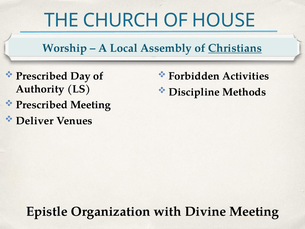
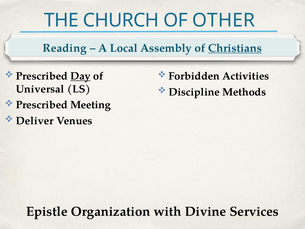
HOUSE: HOUSE -> OTHER
Worship: Worship -> Reading
Day underline: none -> present
Authority: Authority -> Universal
Divine Meeting: Meeting -> Services
